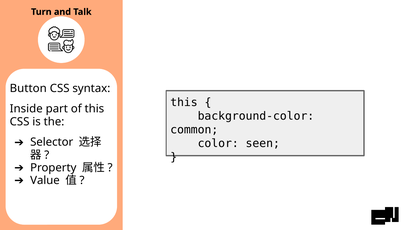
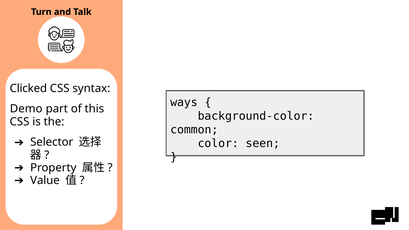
Button: Button -> Clicked
this at (184, 102): this -> ways
Inside: Inside -> Demo
